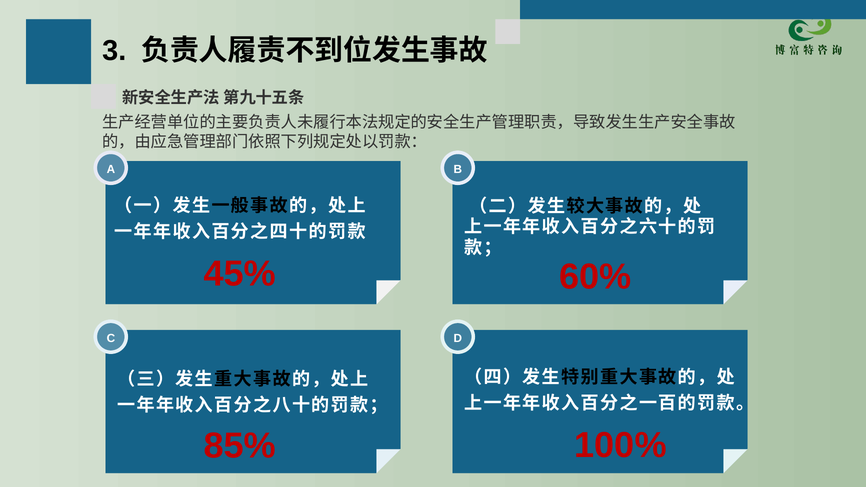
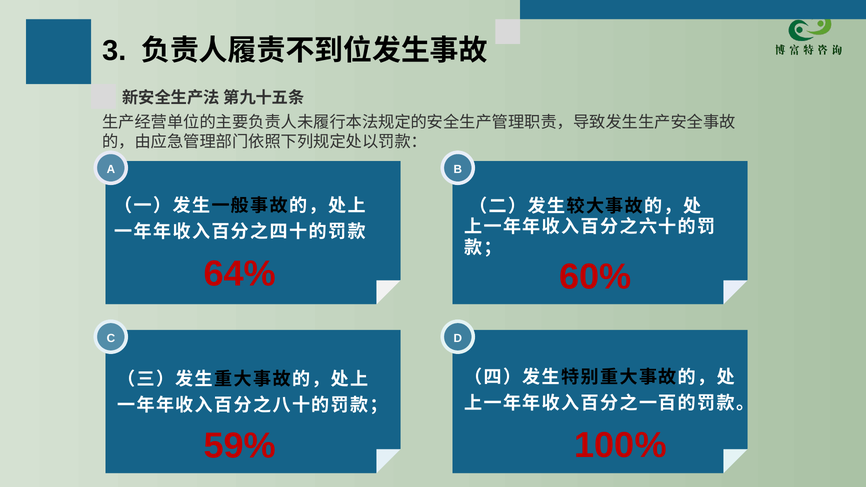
45%: 45% -> 64%
85%: 85% -> 59%
